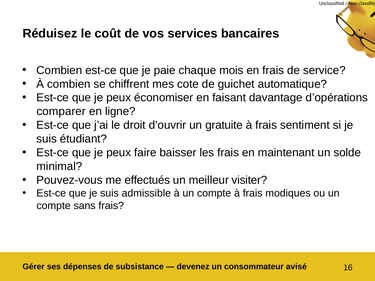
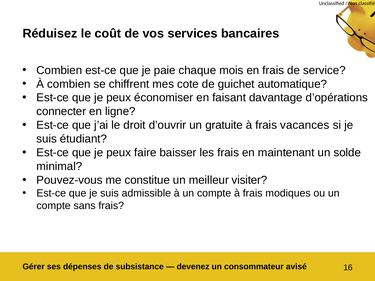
comparer: comparer -> connecter
sentiment: sentiment -> vacances
effectués: effectués -> constitue
